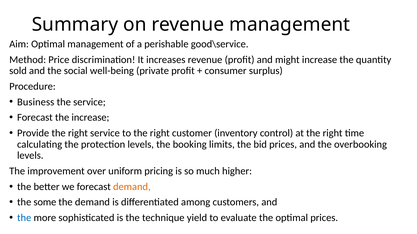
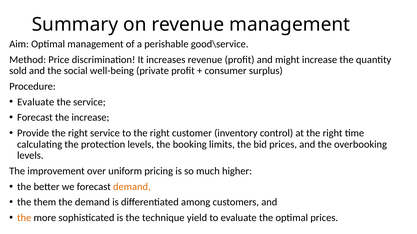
Business at (36, 102): Business -> Evaluate
some: some -> them
the at (24, 218) colour: blue -> orange
